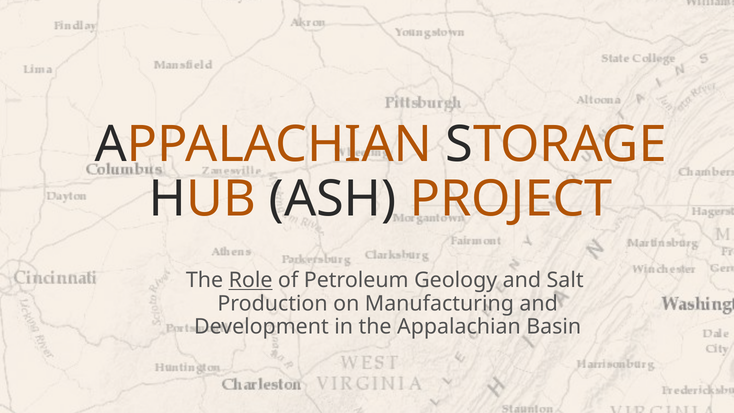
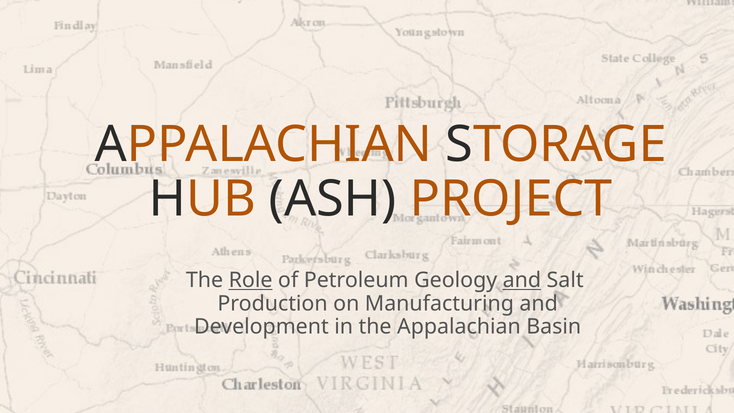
and at (522, 280) underline: none -> present
